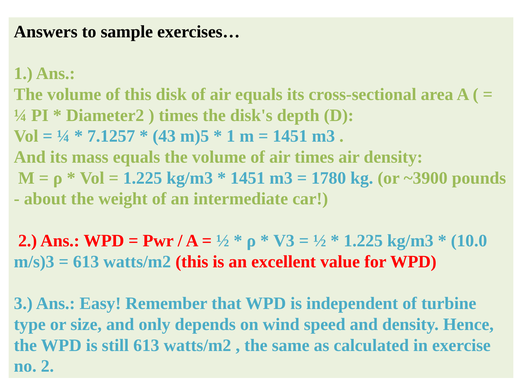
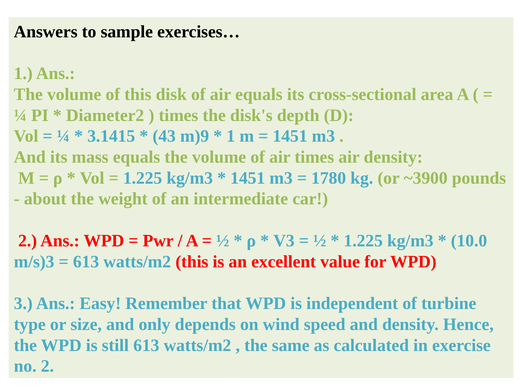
7.1257: 7.1257 -> 3.1415
m)5: m)5 -> m)9
